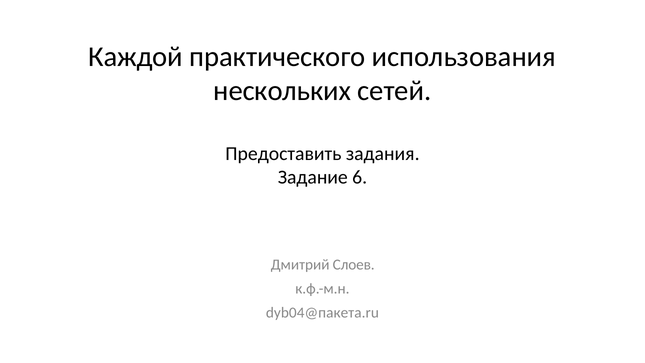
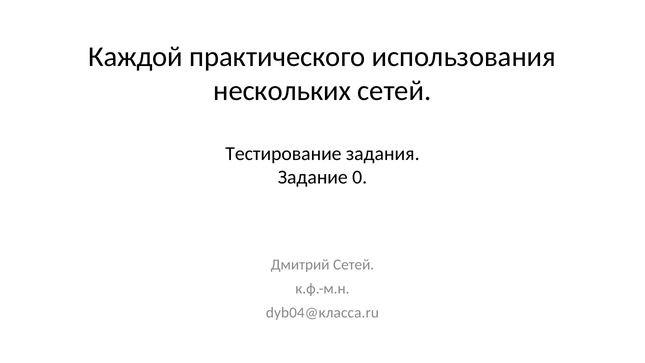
Предоставить: Предоставить -> Тестирование
6: 6 -> 0
Дмитрий Слоев: Слоев -> Сетей
dyb04@пакета.ru: dyb04@пакета.ru -> dyb04@класса.ru
